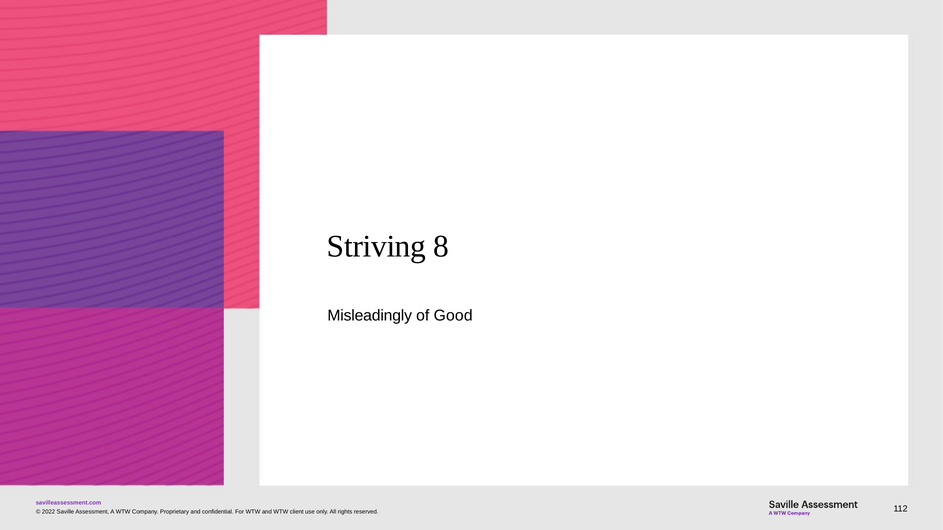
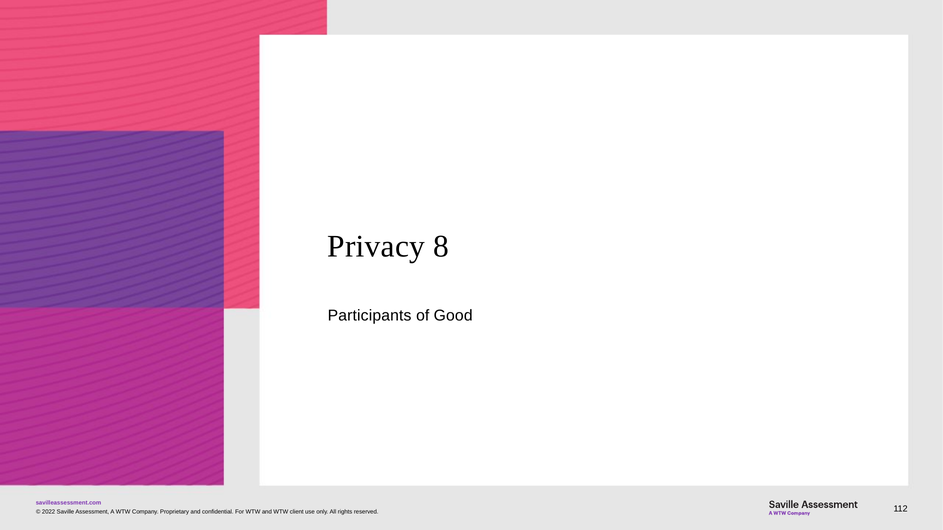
Striving: Striving -> Privacy
Misleadingly: Misleadingly -> Participants
